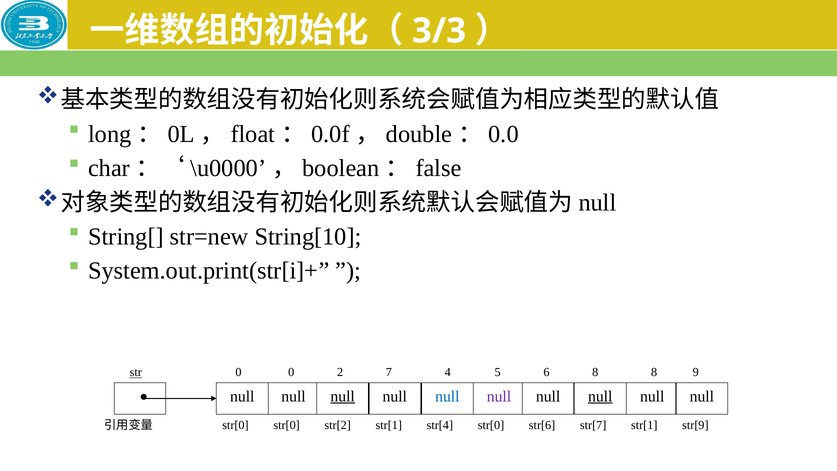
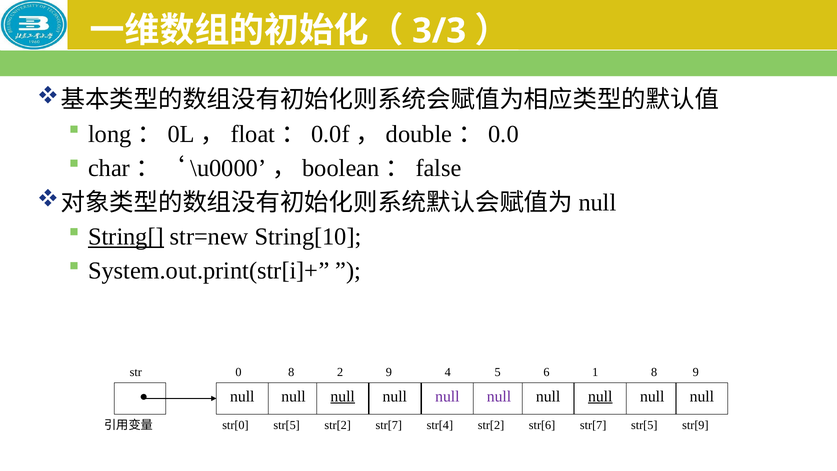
String[ underline: none -> present
str underline: present -> none
0 0: 0 -> 8
2 7: 7 -> 9
6 8: 8 -> 1
null at (447, 396) colour: blue -> purple
str[0 at (491, 425): str[0 -> str[2
str[7 str[1: str[1 -> str[5
str[0 str[0: str[0 -> str[5
str[2 str[1: str[1 -> str[7
